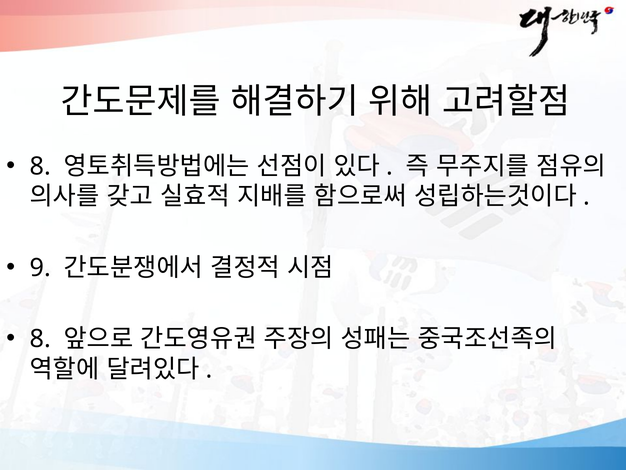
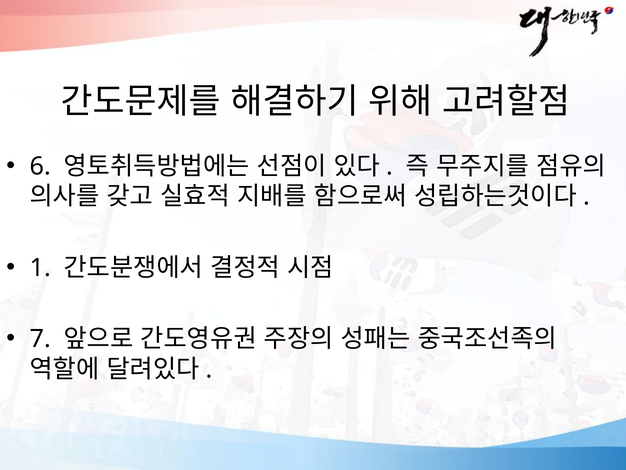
8 at (40, 166): 8 -> 6
9: 9 -> 1
8 at (40, 339): 8 -> 7
